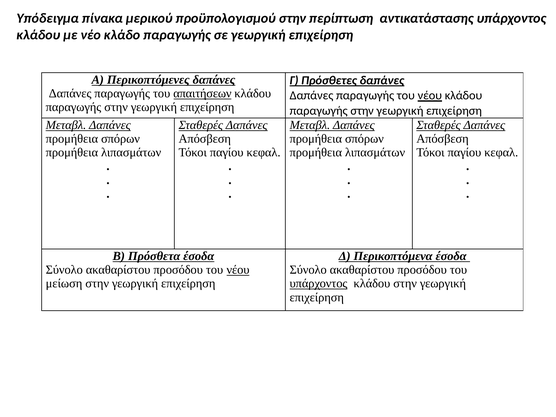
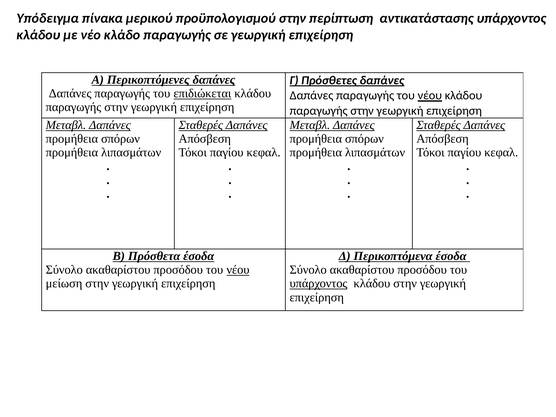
απαιτήσεων: απαιτήσεων -> επιδιώκεται
